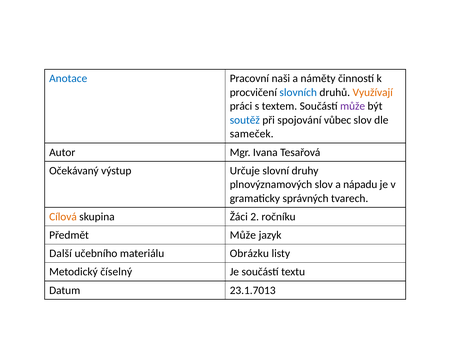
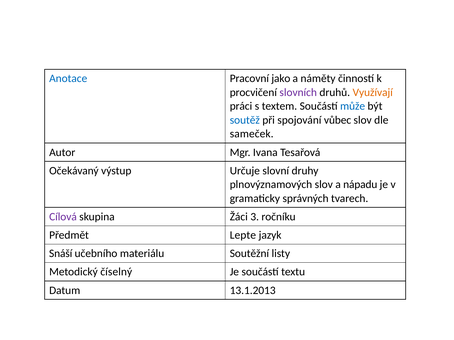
naši: naši -> jako
slovních colour: blue -> purple
může at (353, 106) colour: purple -> blue
Cílová colour: orange -> purple
2: 2 -> 3
Předmět Může: Může -> Lepte
Další: Další -> Snáší
Obrázku: Obrázku -> Soutěžní
23.1.7013: 23.1.7013 -> 13.1.2013
